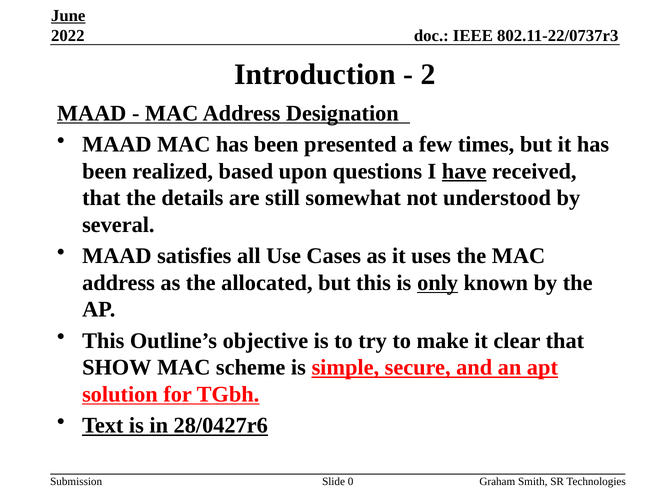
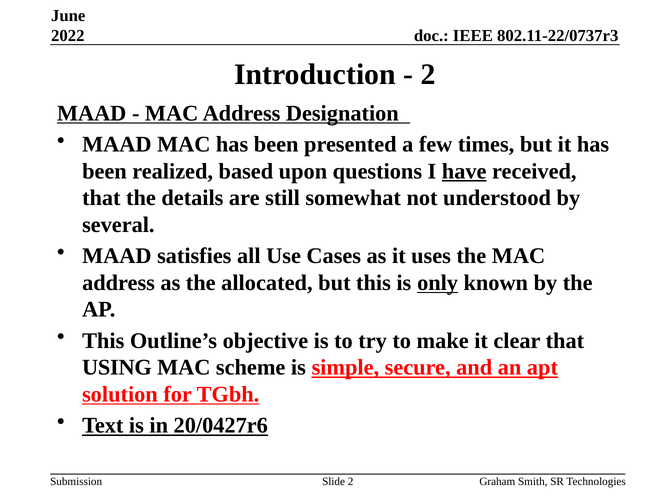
June underline: present -> none
SHOW: SHOW -> USING
28/0427r6: 28/0427r6 -> 20/0427r6
Slide 0: 0 -> 2
